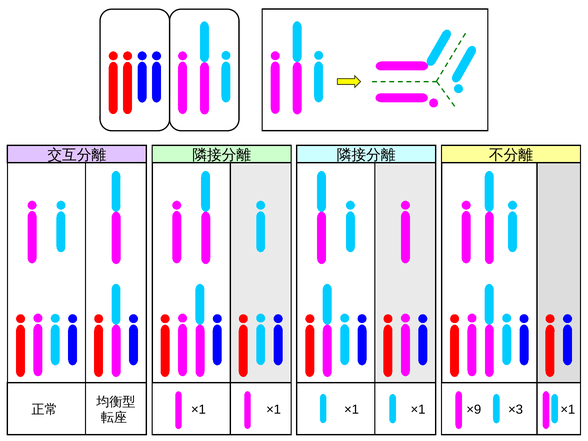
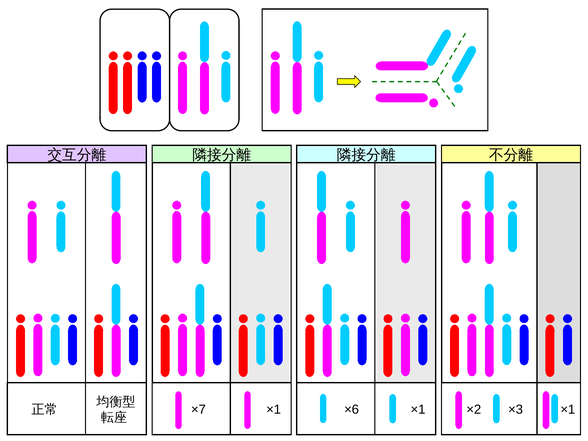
×1 at (198, 410): ×1 -> ×7
×1 at (352, 410): ×1 -> ×6
×9: ×9 -> ×2
